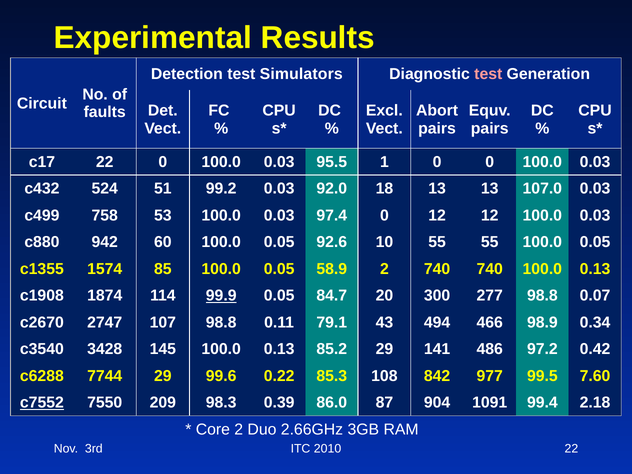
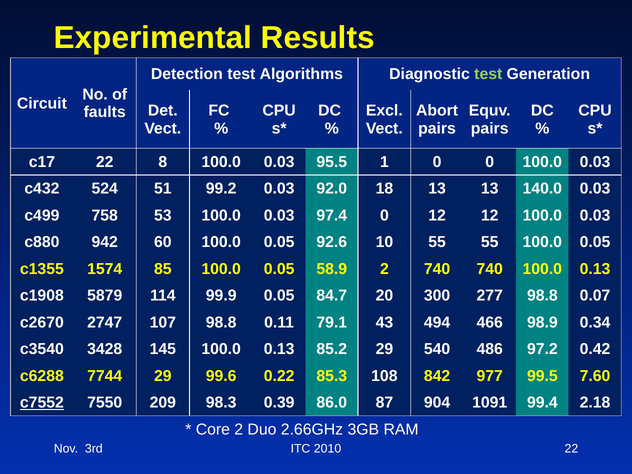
Simulators: Simulators -> Algorithms
test at (488, 74) colour: pink -> light green
22 0: 0 -> 8
107.0: 107.0 -> 140.0
1874: 1874 -> 5879
99.9 underline: present -> none
141: 141 -> 540
